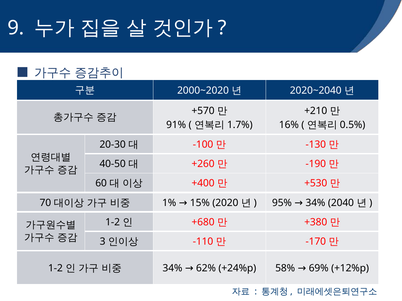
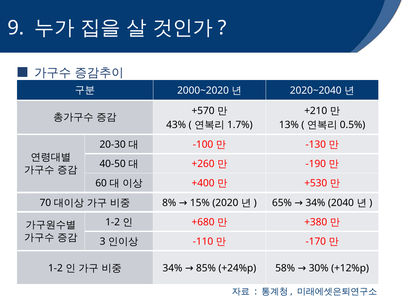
91%: 91% -> 43%
16%: 16% -> 13%
95%: 95% -> 65%
1%: 1% -> 8%
69%: 69% -> 30%
62%: 62% -> 85%
